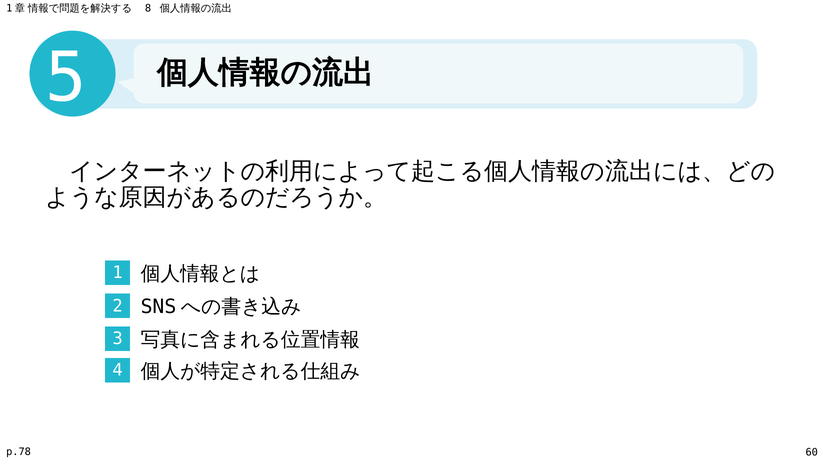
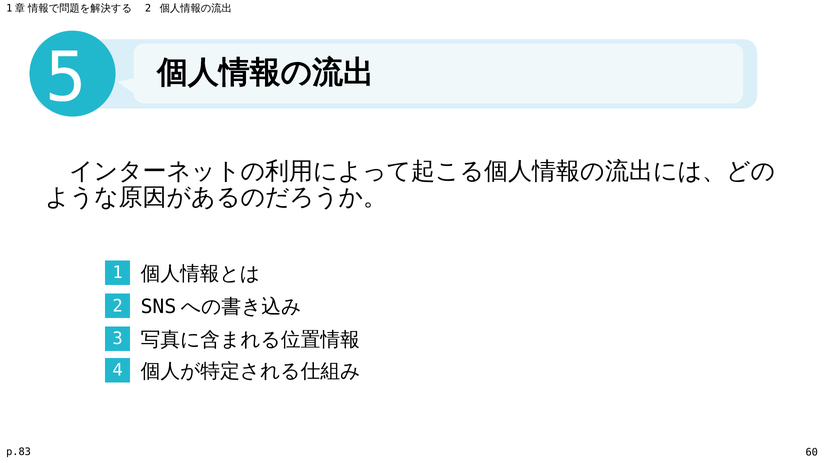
8 at (148, 9): 8 -> 2
p.78: p.78 -> p.83
